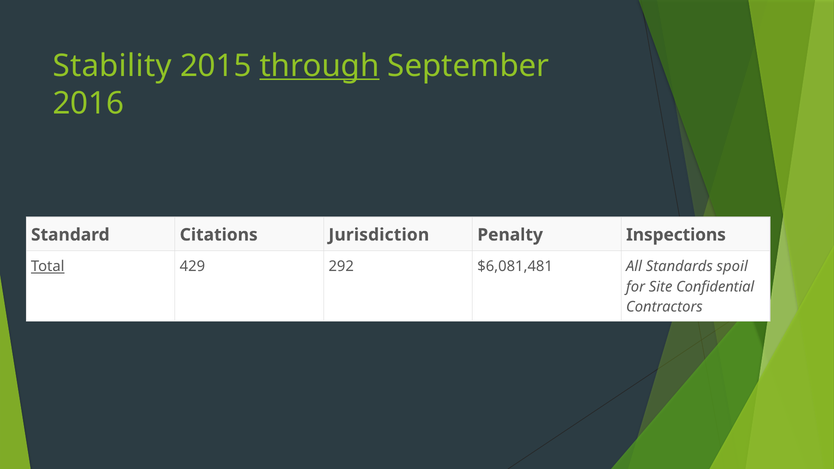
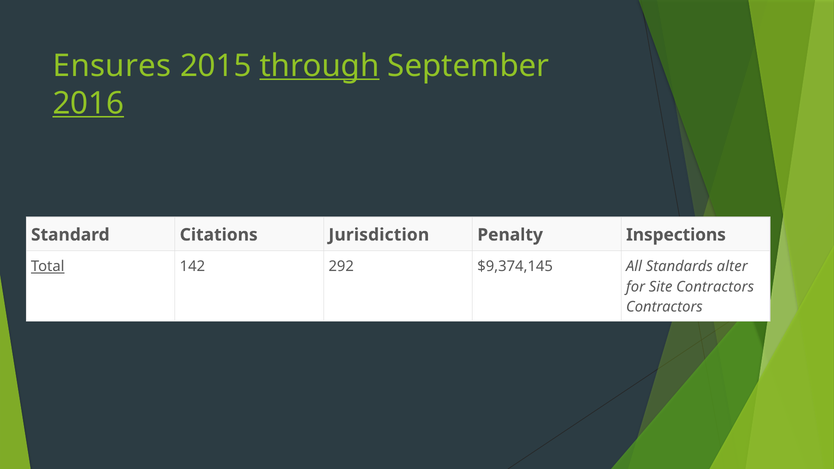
Stability: Stability -> Ensures
2016 underline: none -> present
429: 429 -> 142
$6,081,481: $6,081,481 -> $9,374,145
spoil: spoil -> alter
Site Confidential: Confidential -> Contractors
